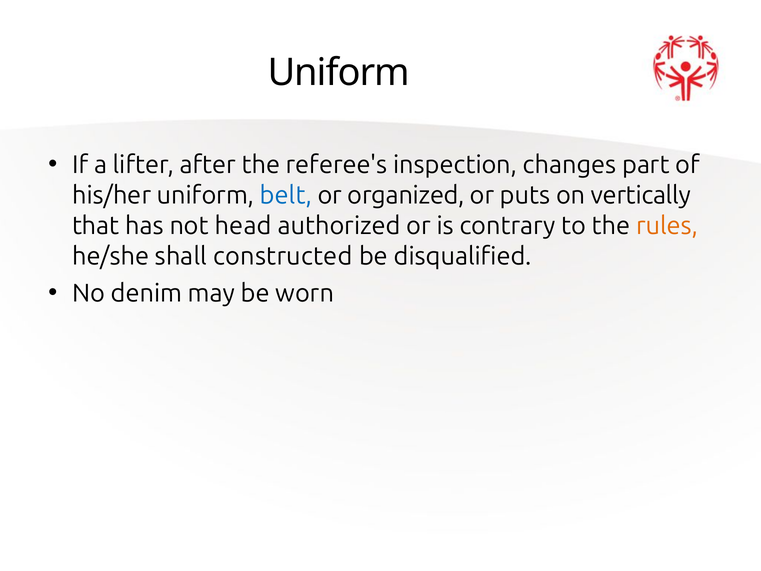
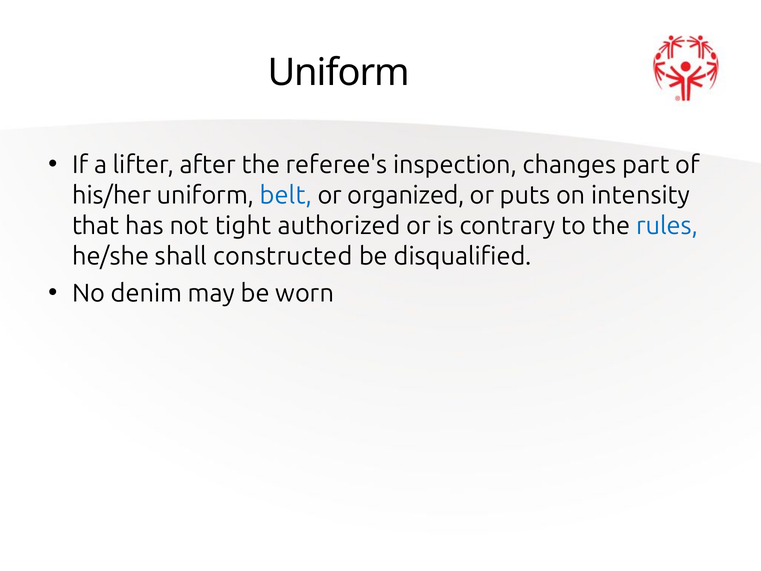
vertically: vertically -> intensity
head: head -> tight
rules colour: orange -> blue
